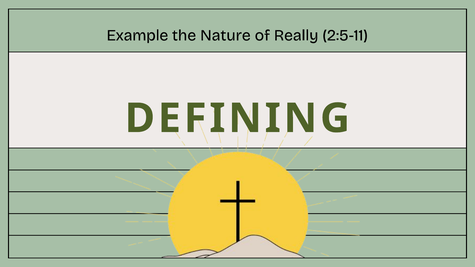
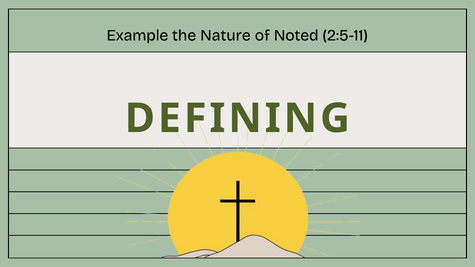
Really: Really -> Noted
